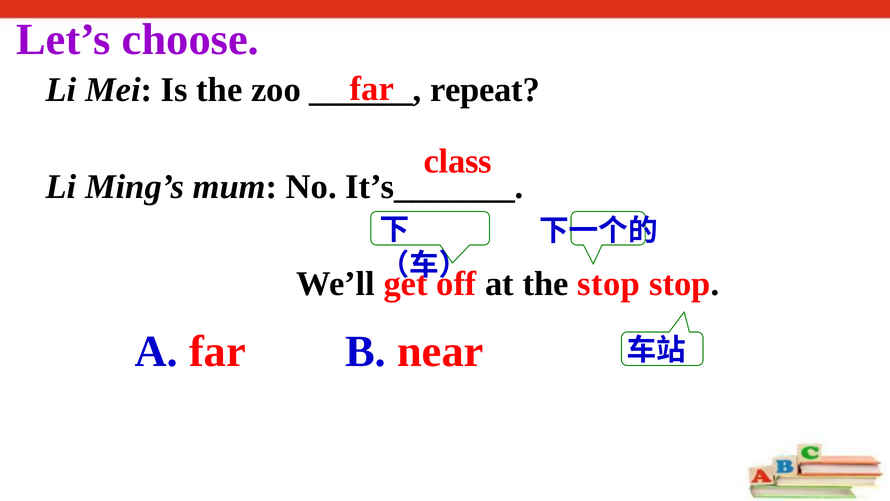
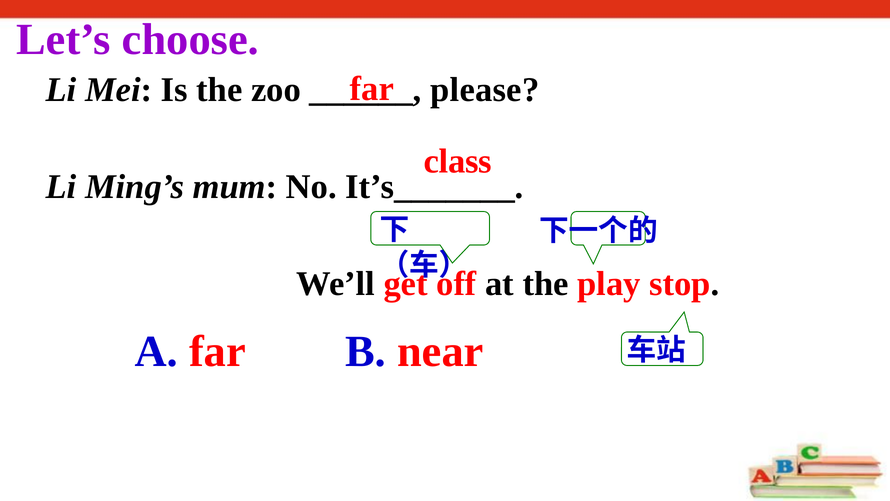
repeat: repeat -> please
the stop: stop -> play
